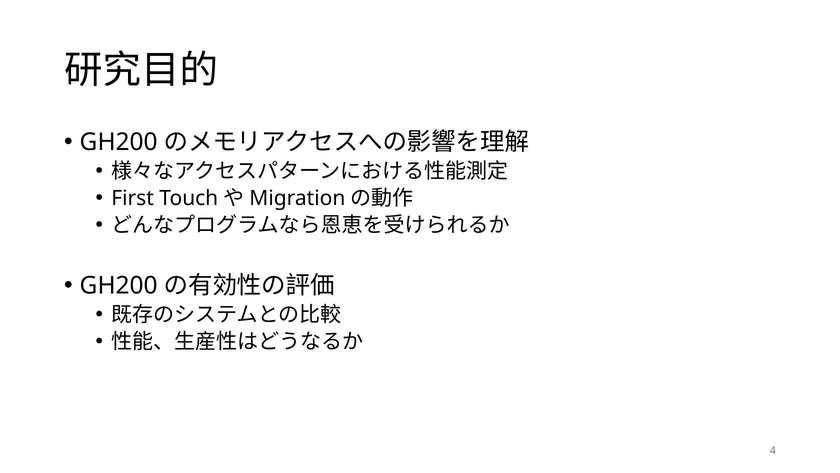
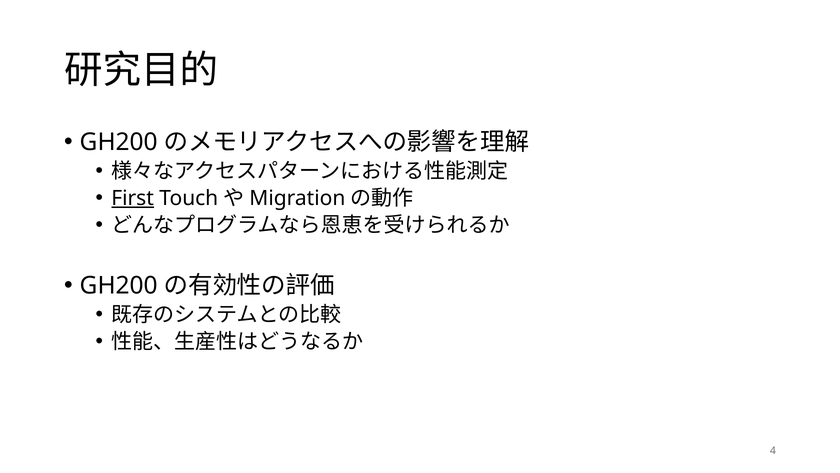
First underline: none -> present
